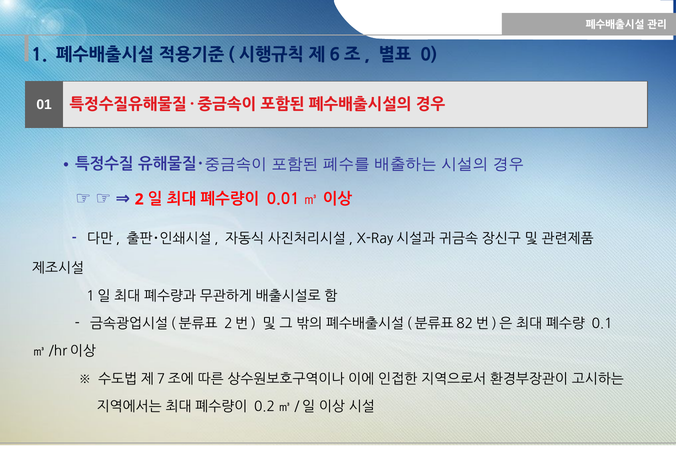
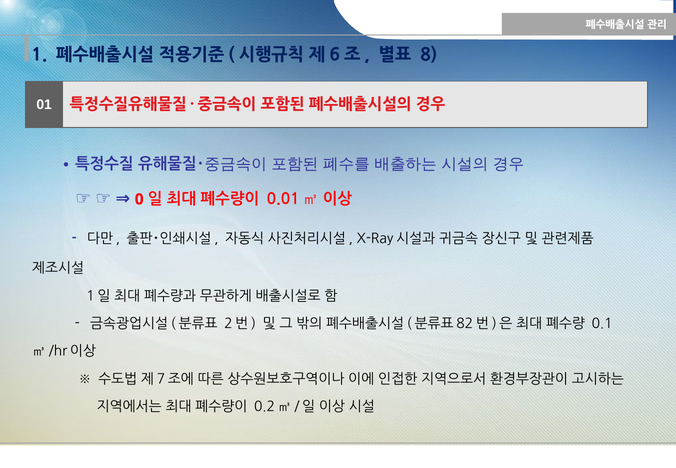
0: 0 -> 8
2: 2 -> 0
